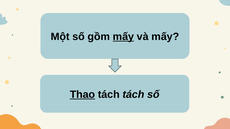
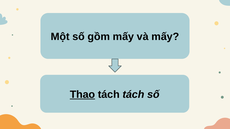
mấy at (123, 37) underline: present -> none
